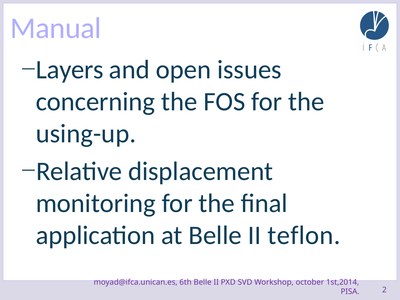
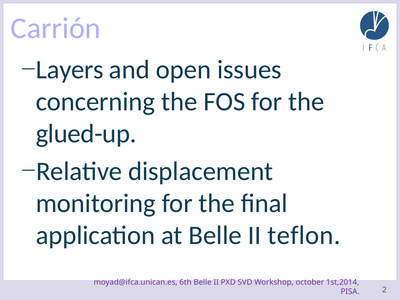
Manual: Manual -> Carrión
using-up: using-up -> glued-up
